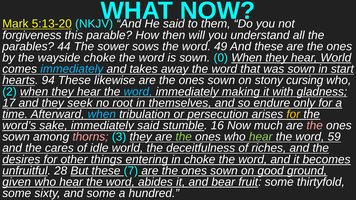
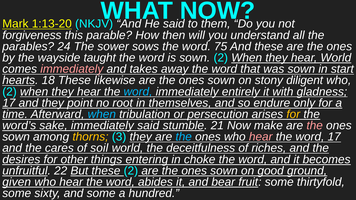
5:13-20: 5:13-20 -> 1:13-20
44: 44 -> 24
49: 49 -> 75
wayside choke: choke -> taught
sown 0: 0 -> 2
immediately at (72, 69) colour: light blue -> pink
94: 94 -> 18
cursing: cursing -> diligent
making: making -> entirely
seek: seek -> point
16: 16 -> 21
much: much -> make
thorns colour: pink -> yellow
the at (184, 137) colour: light green -> light blue
hear at (261, 137) colour: light green -> pink
word 59: 59 -> 17
idle: idle -> soil
28: 28 -> 22
these 7: 7 -> 2
